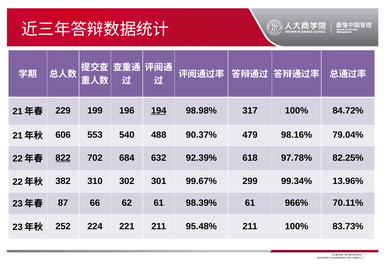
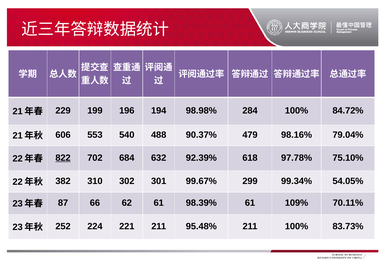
194 underline: present -> none
317: 317 -> 284
82.25%: 82.25% -> 75.10%
13.96%: 13.96% -> 54.05%
966%: 966% -> 109%
